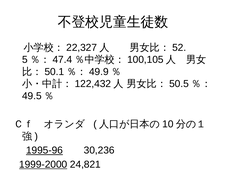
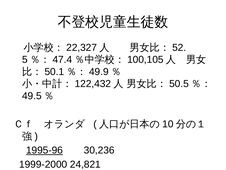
1999-2000 underline: present -> none
